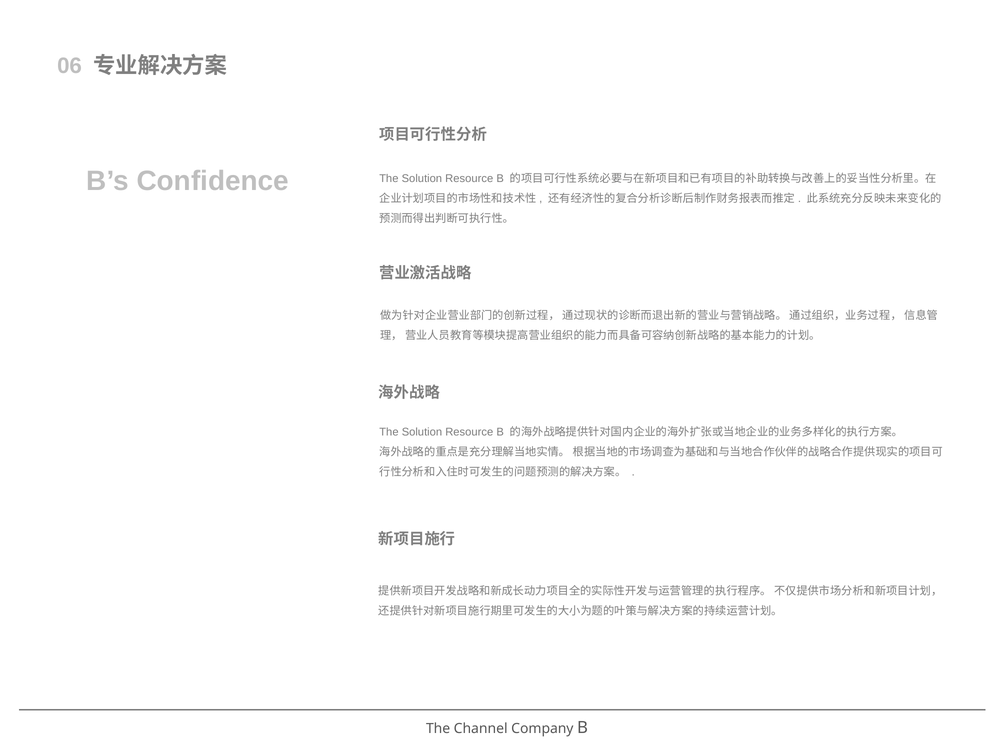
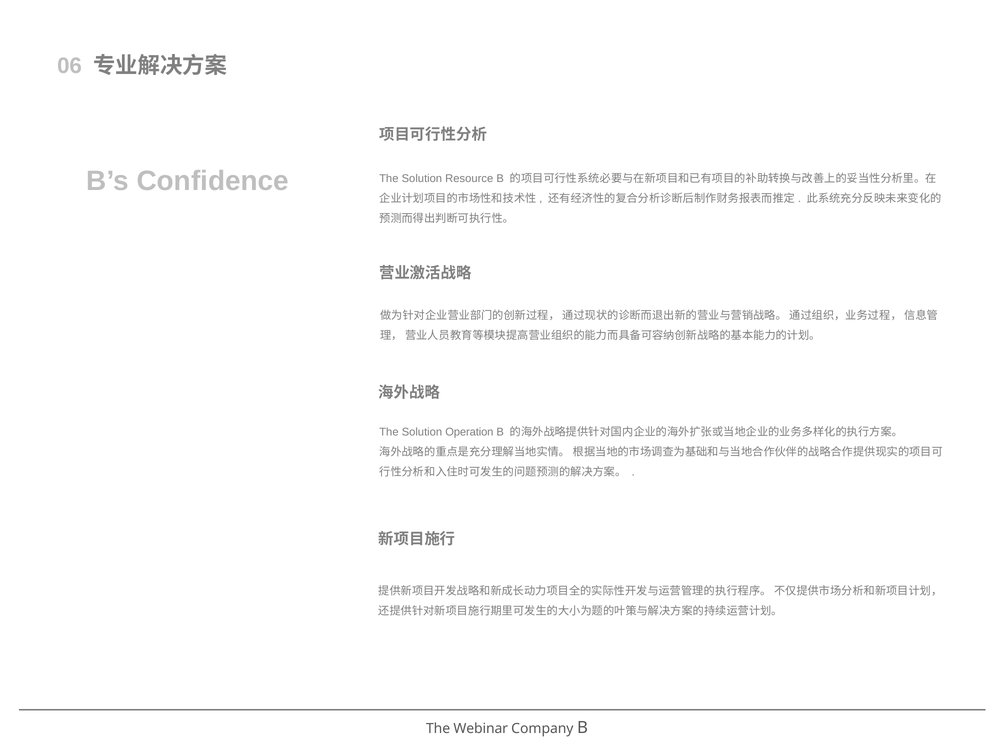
Resource at (469, 432): Resource -> Operation
Channel: Channel -> Webinar
